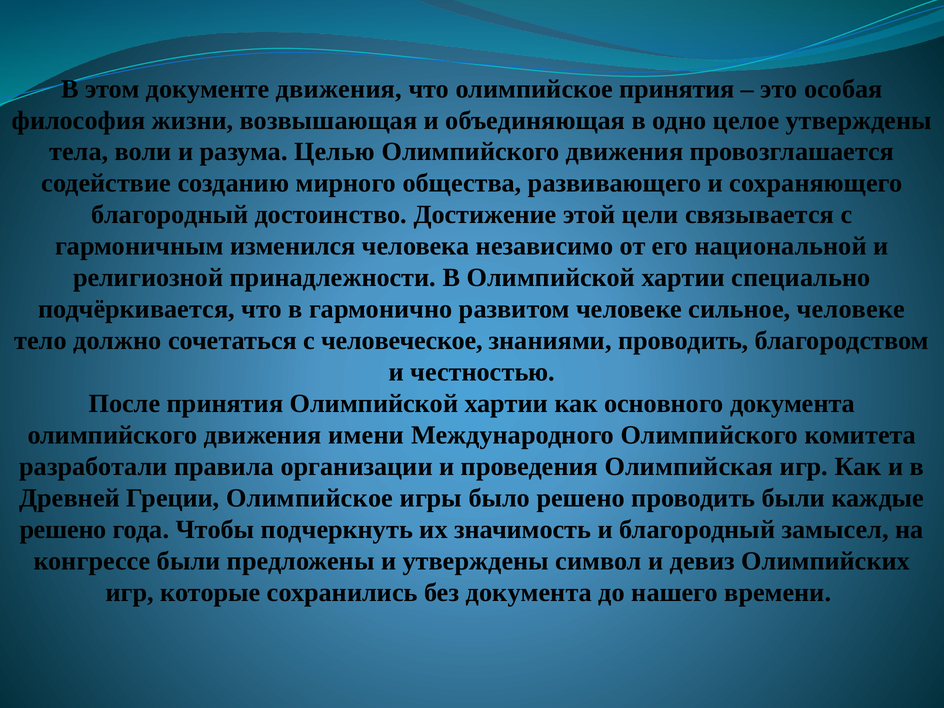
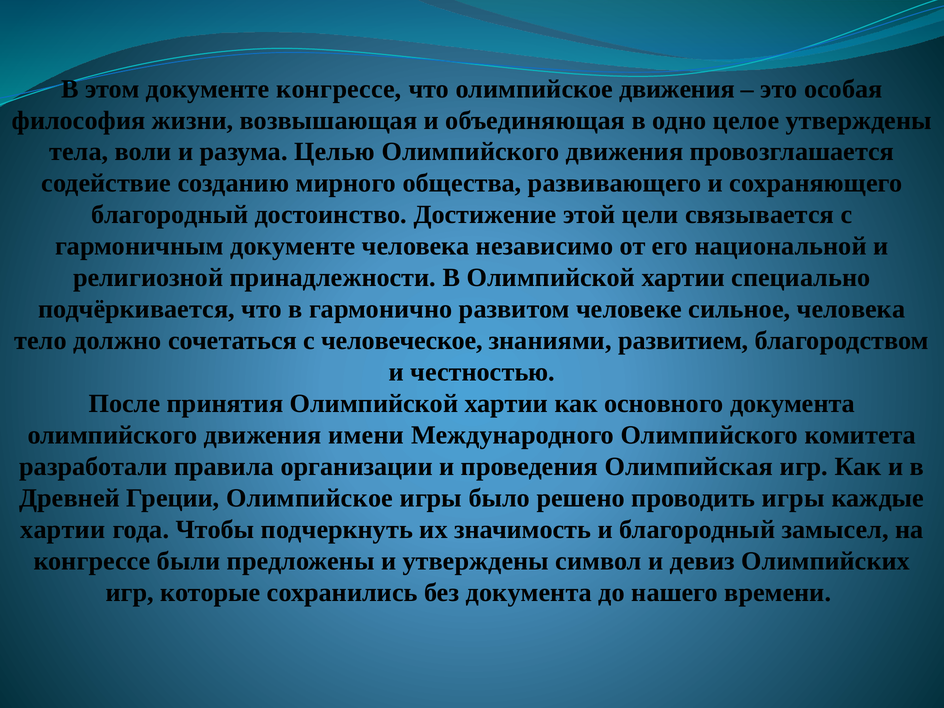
документе движения: движения -> конгрессе
олимпийское принятия: принятия -> движения
гармоничным изменился: изменился -> документе
сильное человеке: человеке -> человека
знаниями проводить: проводить -> развитием
проводить были: были -> игры
решено at (63, 530): решено -> хартии
